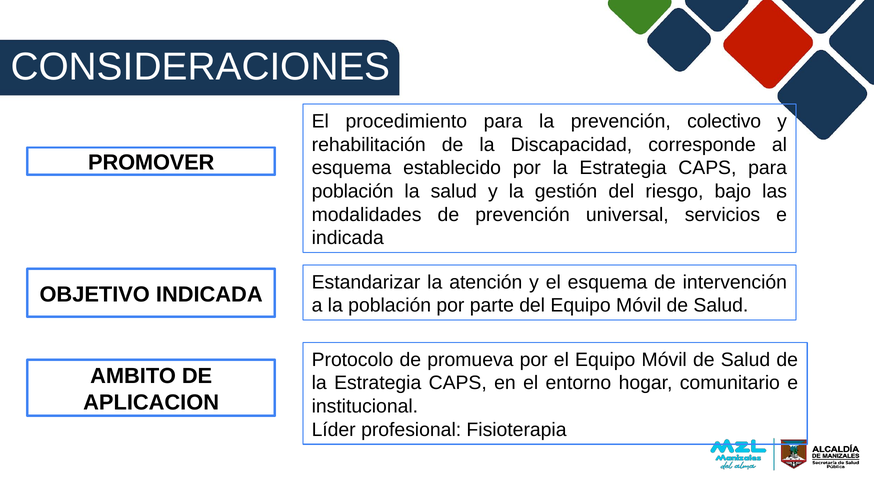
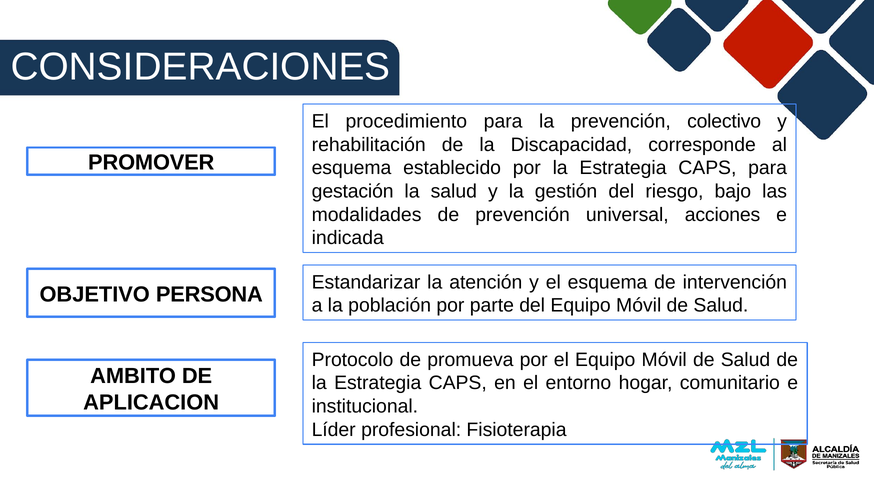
población at (353, 191): población -> gestación
servicios: servicios -> acciones
OBJETIVO INDICADA: INDICADA -> PERSONA
